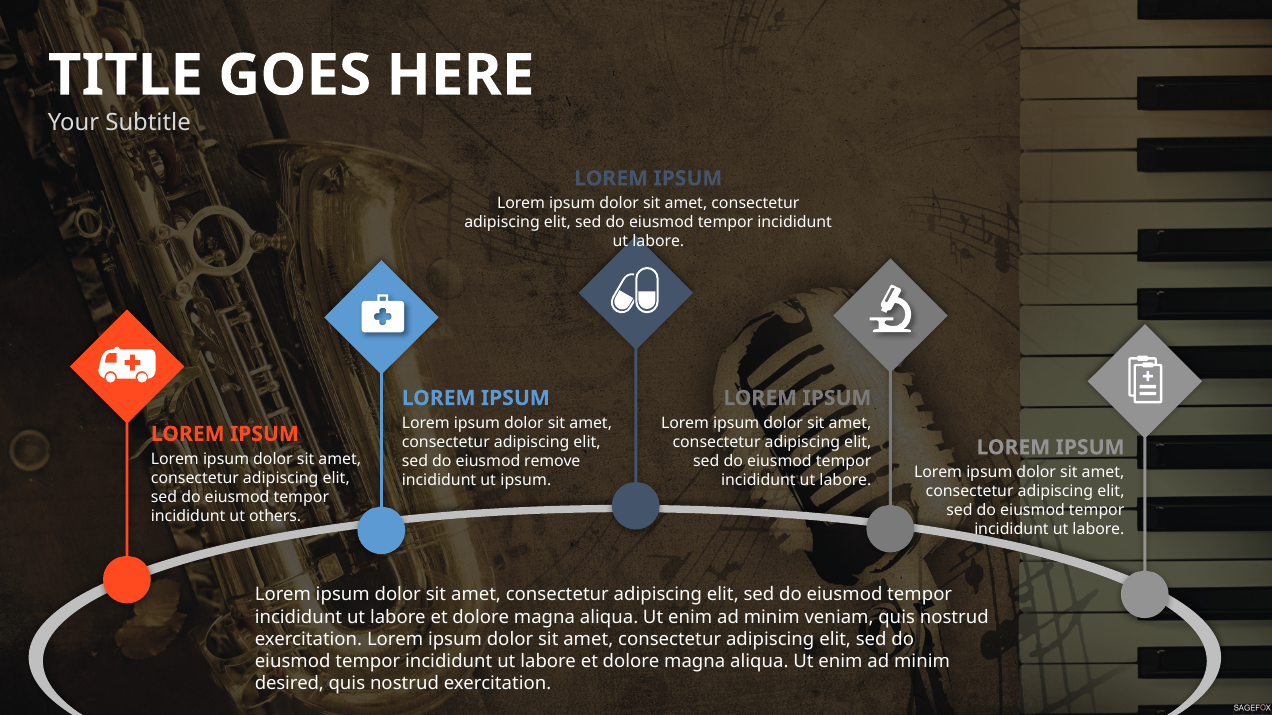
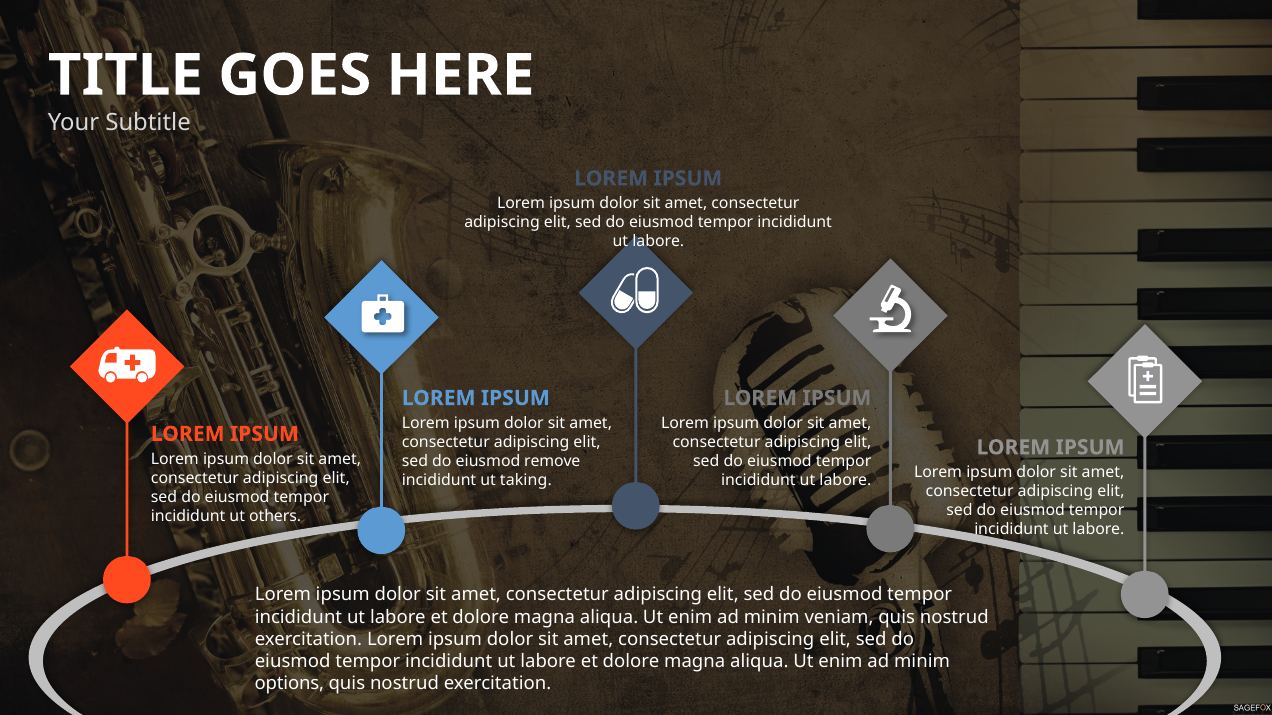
ut ipsum: ipsum -> taking
desired: desired -> options
